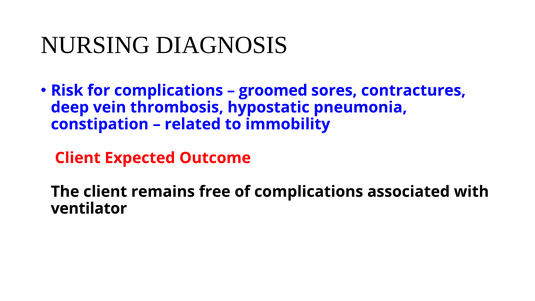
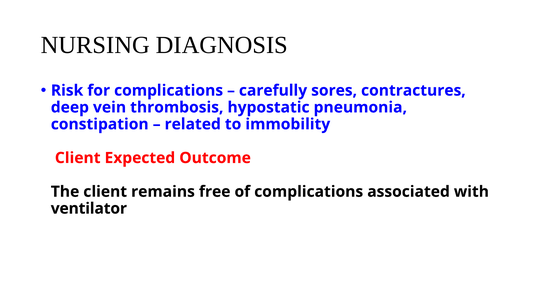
groomed: groomed -> carefully
